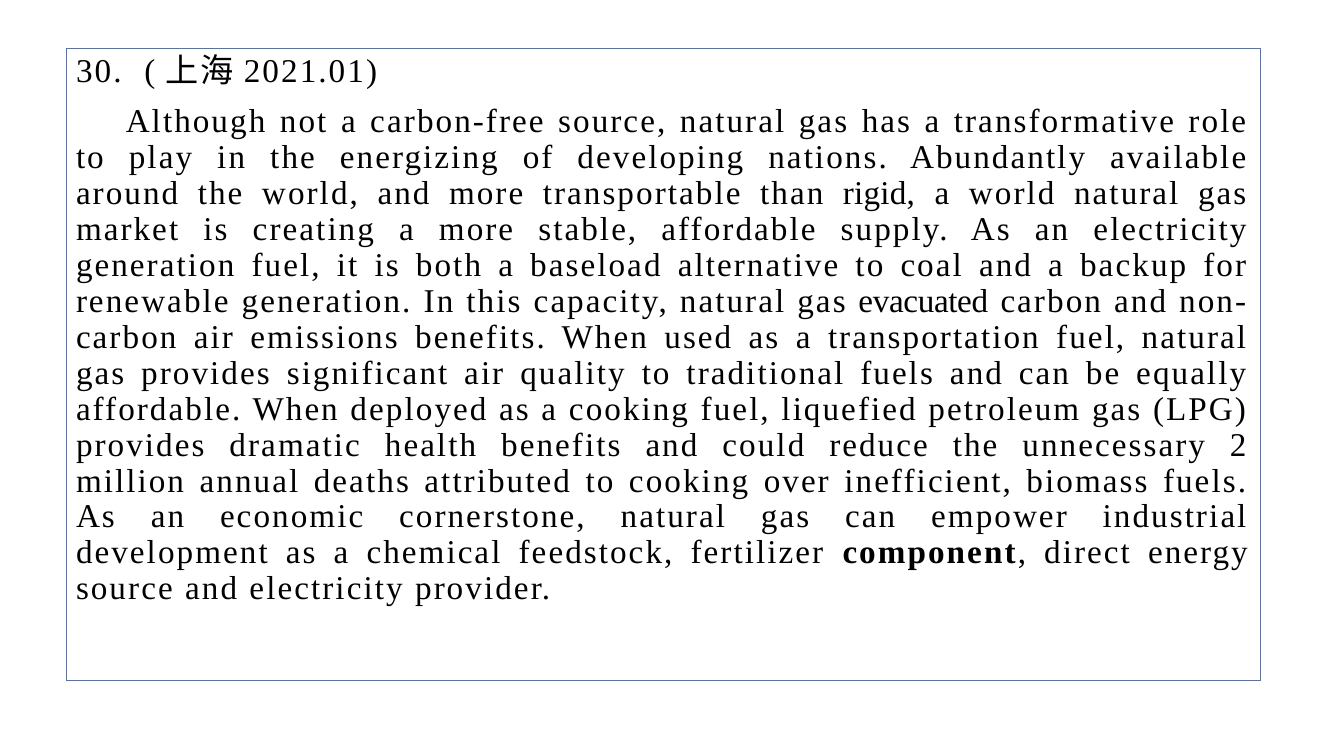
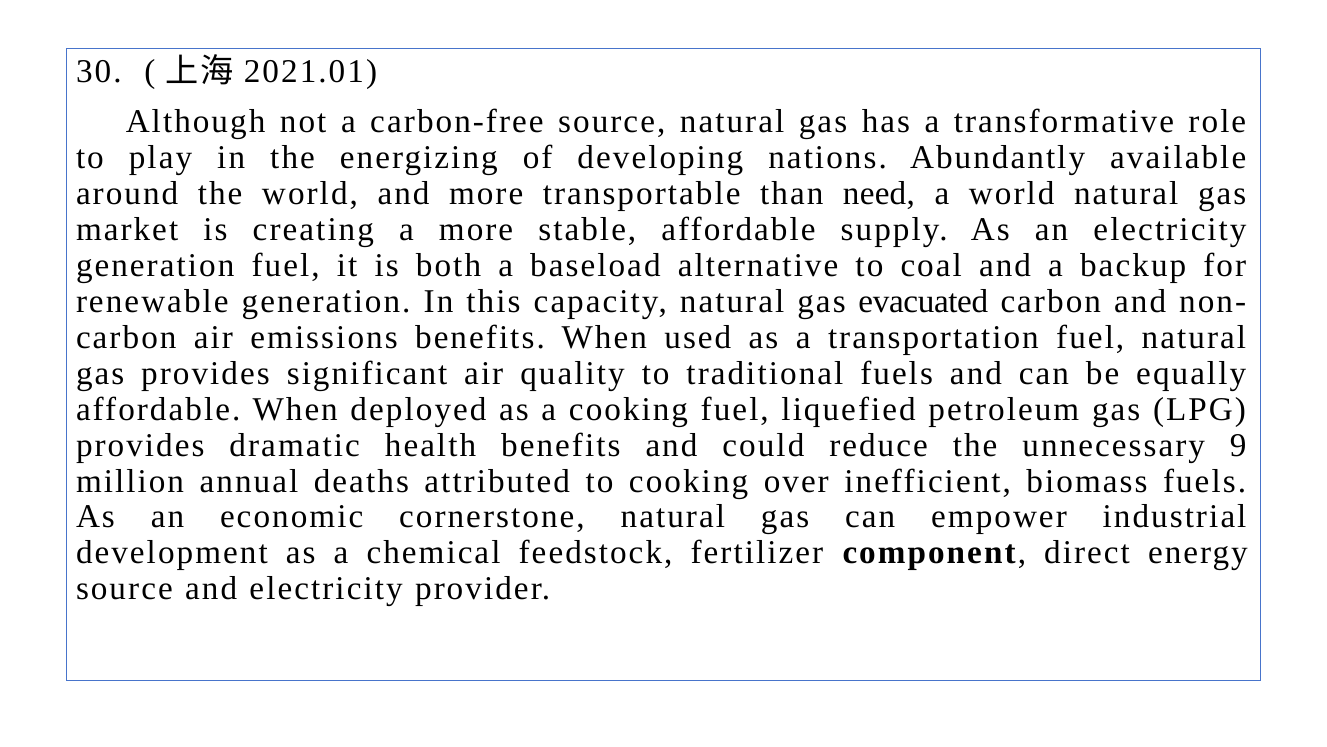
rigid: rigid -> need
2: 2 -> 9
